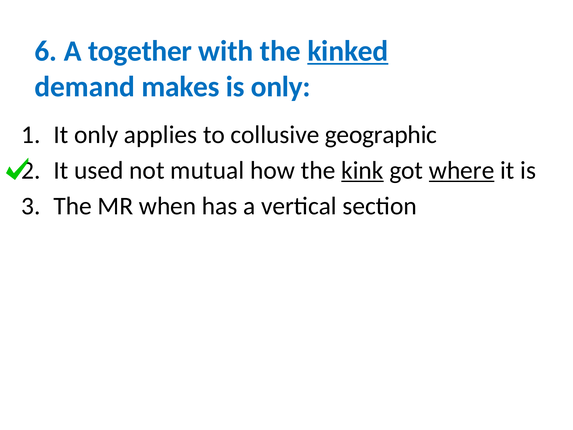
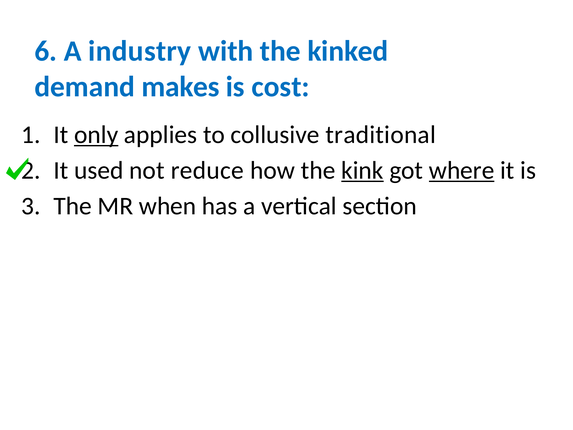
together: together -> industry
kinked underline: present -> none
is only: only -> cost
only at (96, 135) underline: none -> present
geographic: geographic -> traditional
mutual: mutual -> reduce
